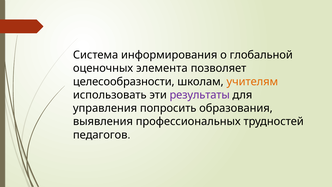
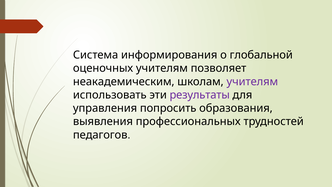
оценочных элемента: элемента -> учителям
целесообразности: целесообразности -> неакадемическим
учителям at (252, 81) colour: orange -> purple
